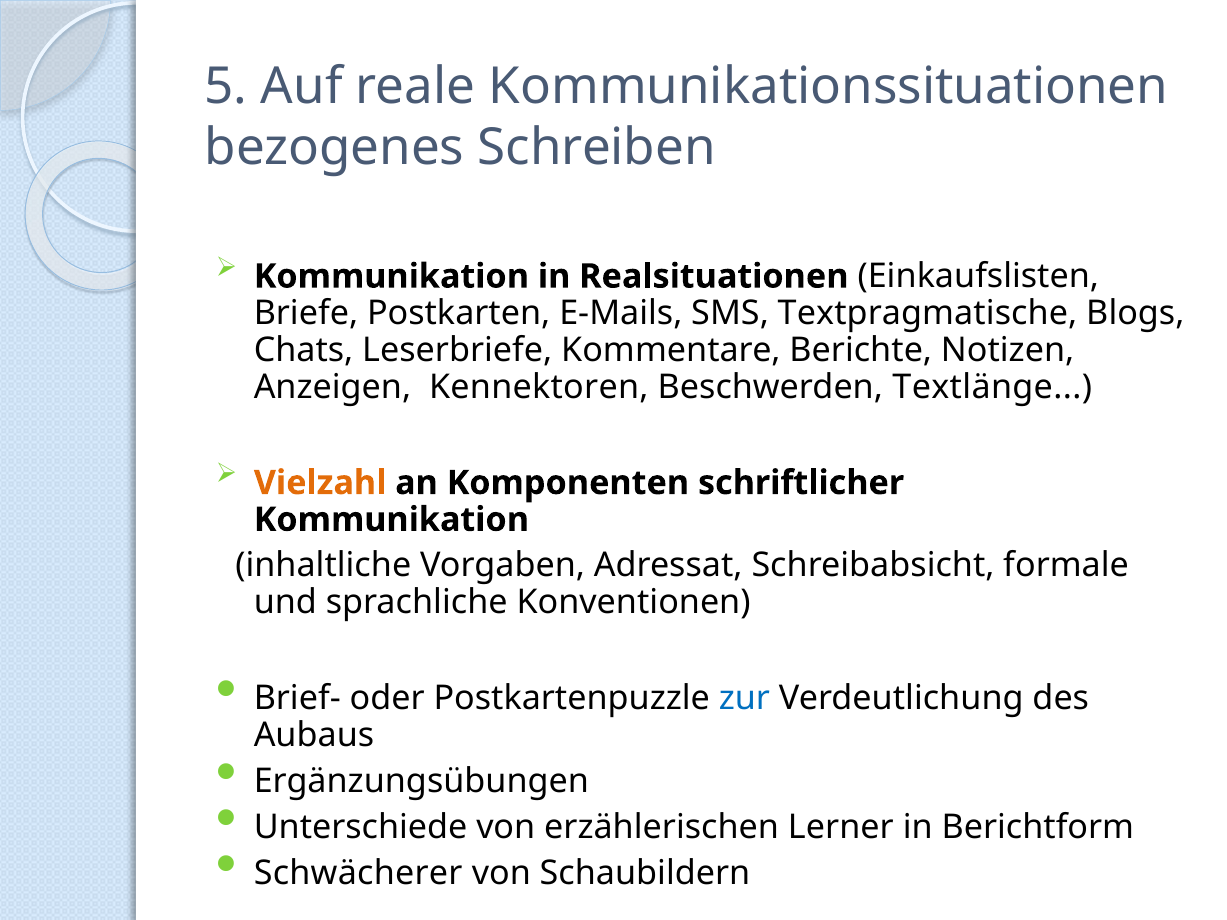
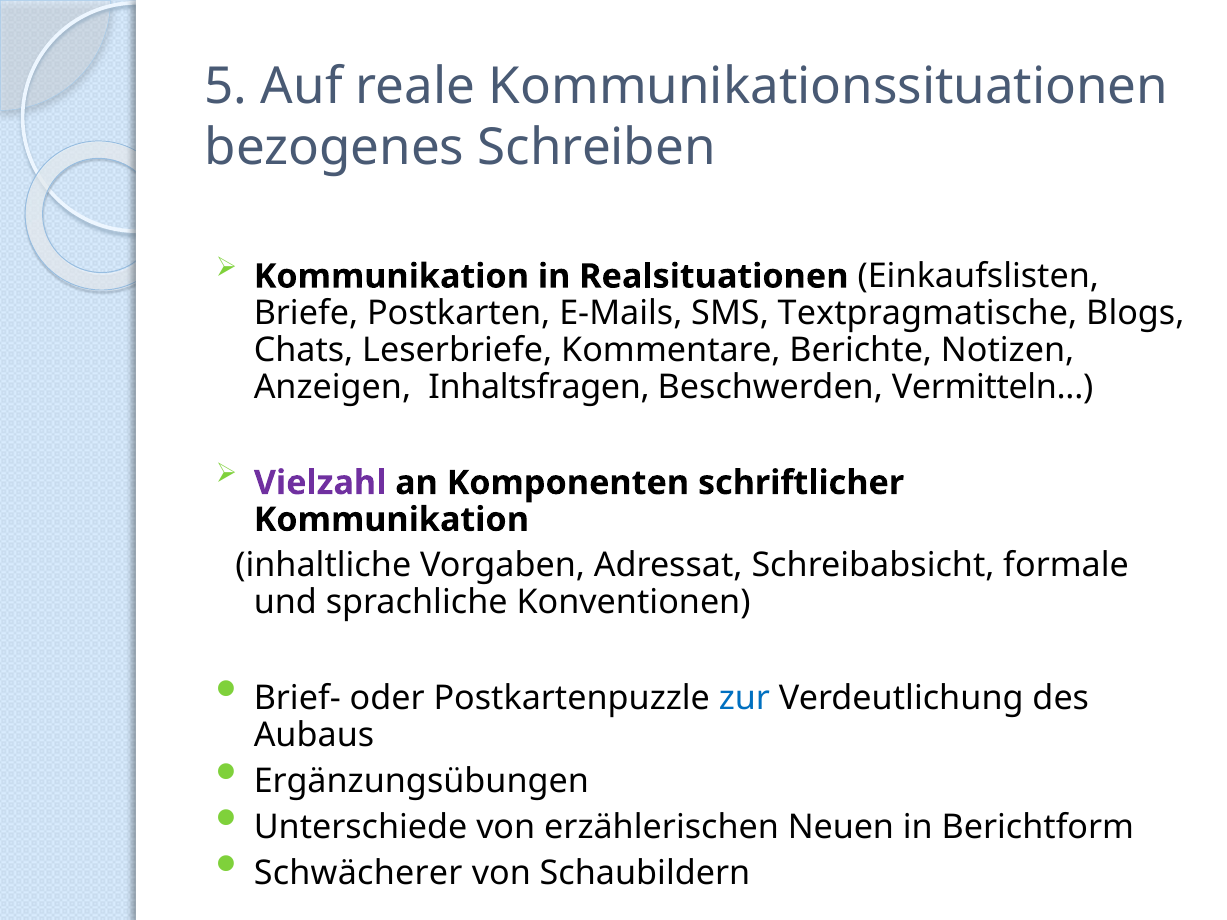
Kennektoren: Kennektoren -> Inhaltsfragen
Textlänge: Textlänge -> Vermitteln
Vielzahl colour: orange -> purple
Lerner: Lerner -> Neuen
